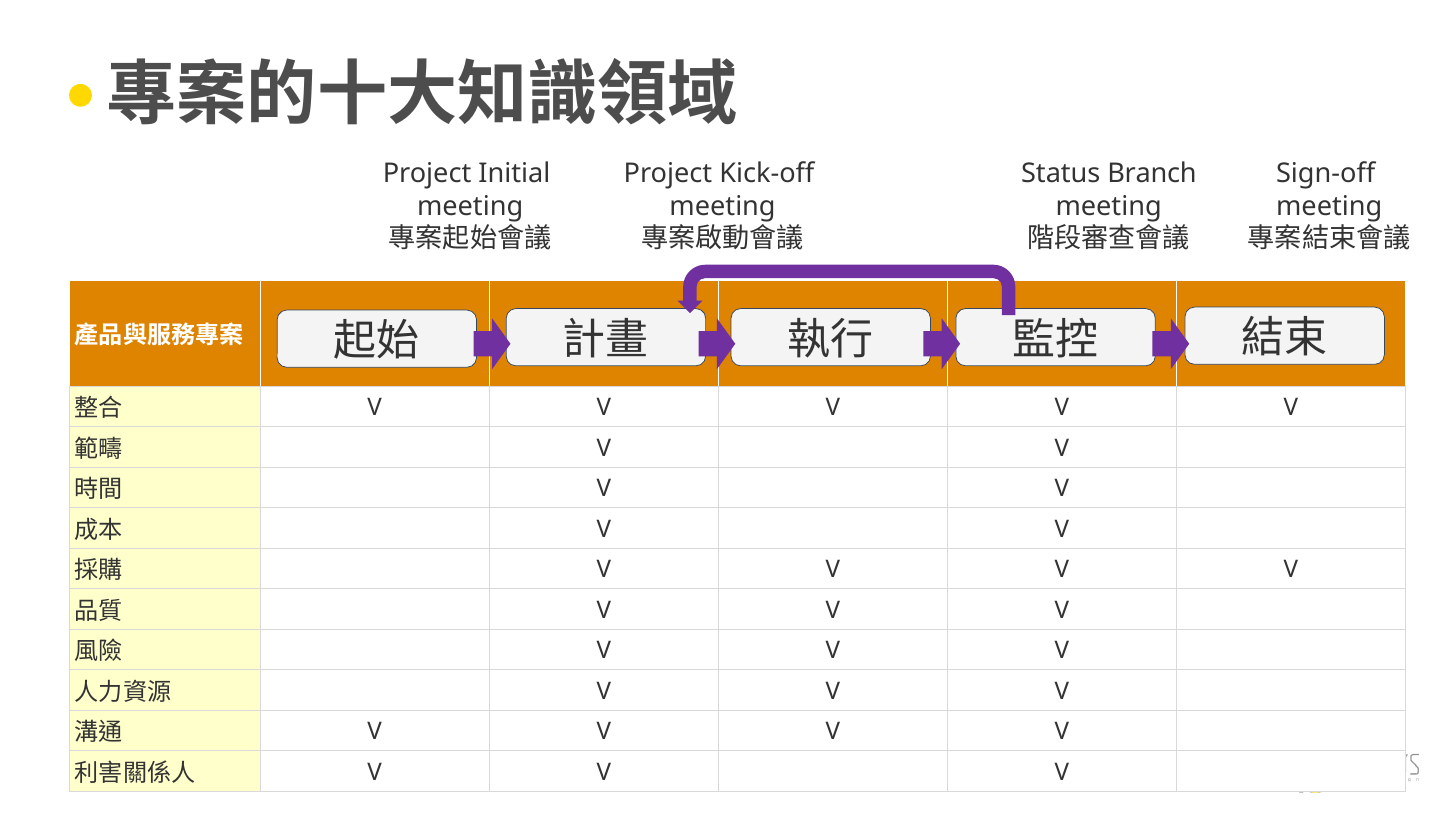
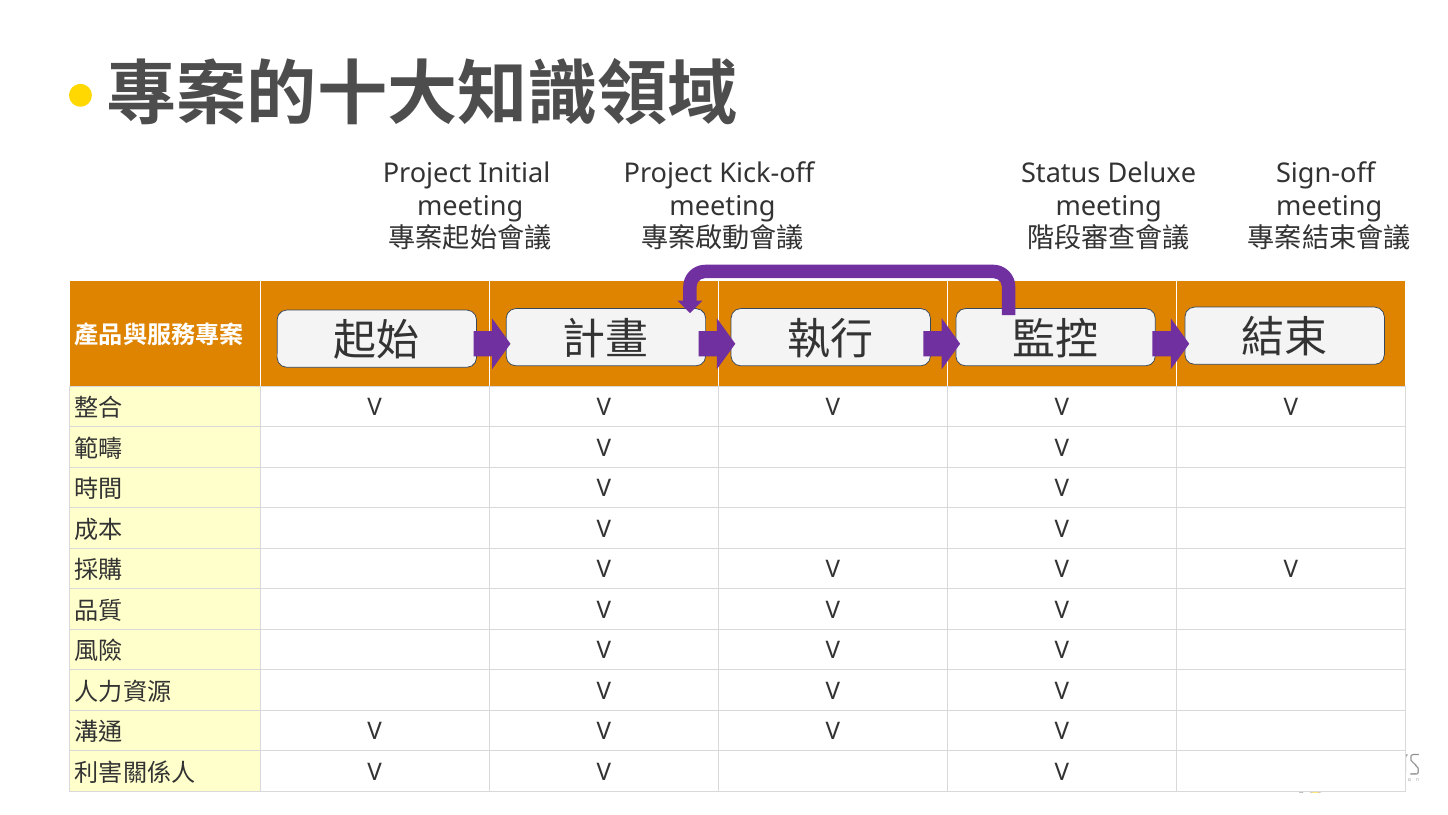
Branch: Branch -> Deluxe
